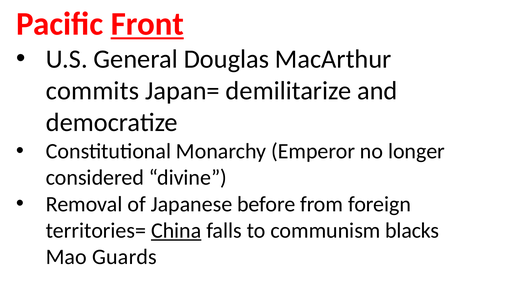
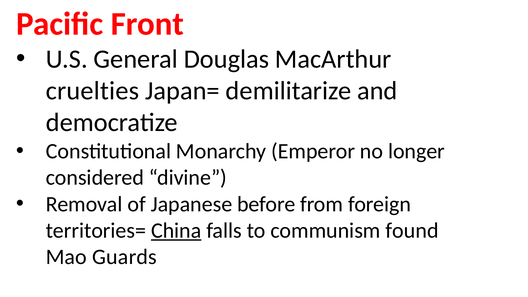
Front underline: present -> none
commits: commits -> cruelties
blacks: blacks -> found
